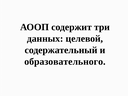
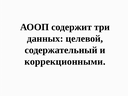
образовательного: образовательного -> коррекционными
